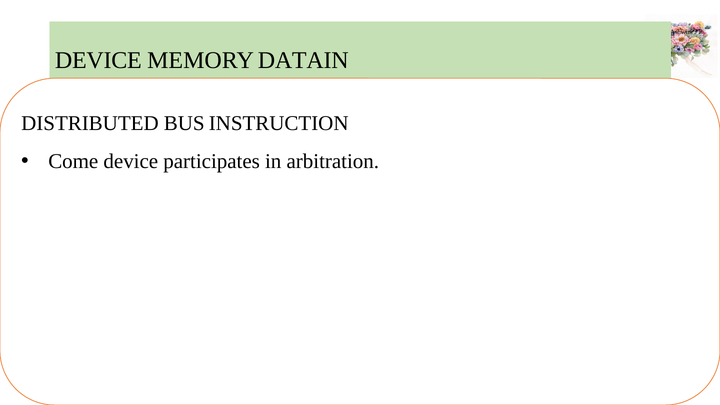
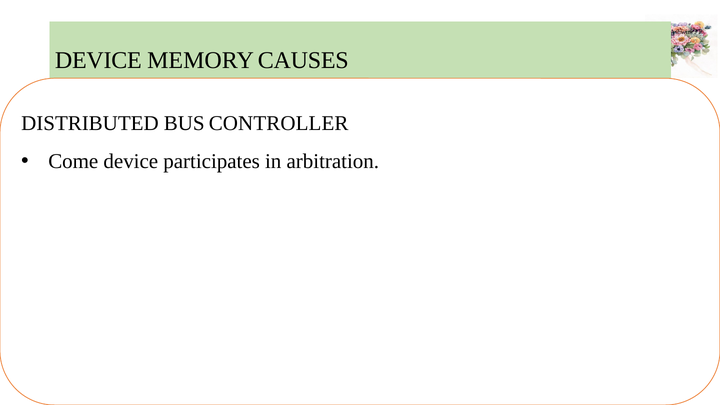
DATAIN: DATAIN -> CAUSES
INSTRUCTION: INSTRUCTION -> CONTROLLER
